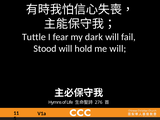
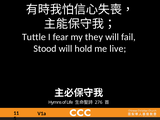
dark: dark -> they
me will: will -> live
